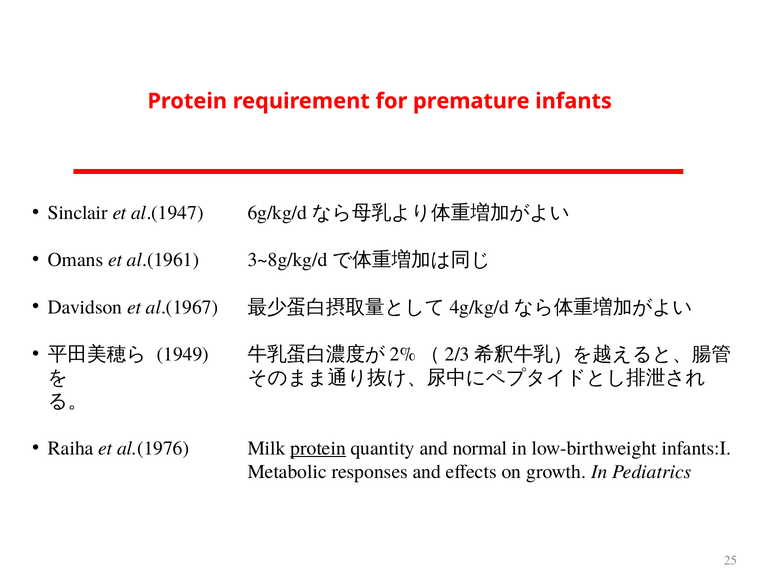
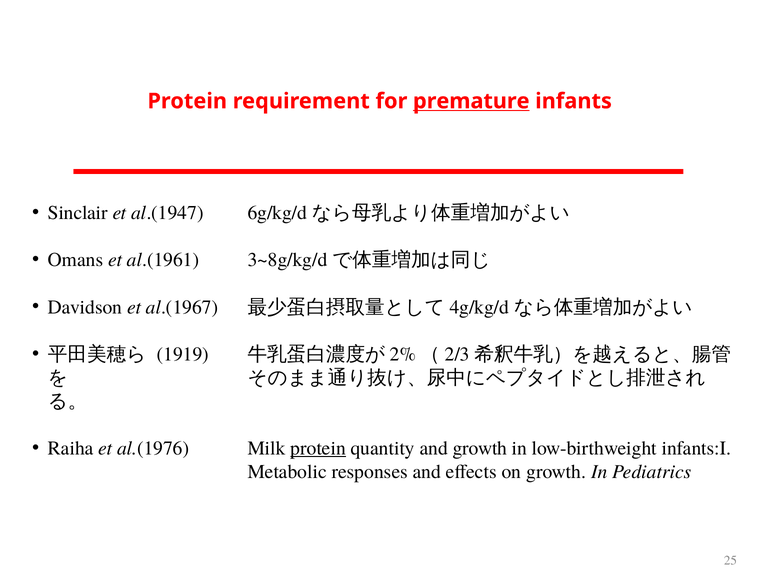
premature underline: none -> present
1949: 1949 -> 1919
and normal: normal -> growth
